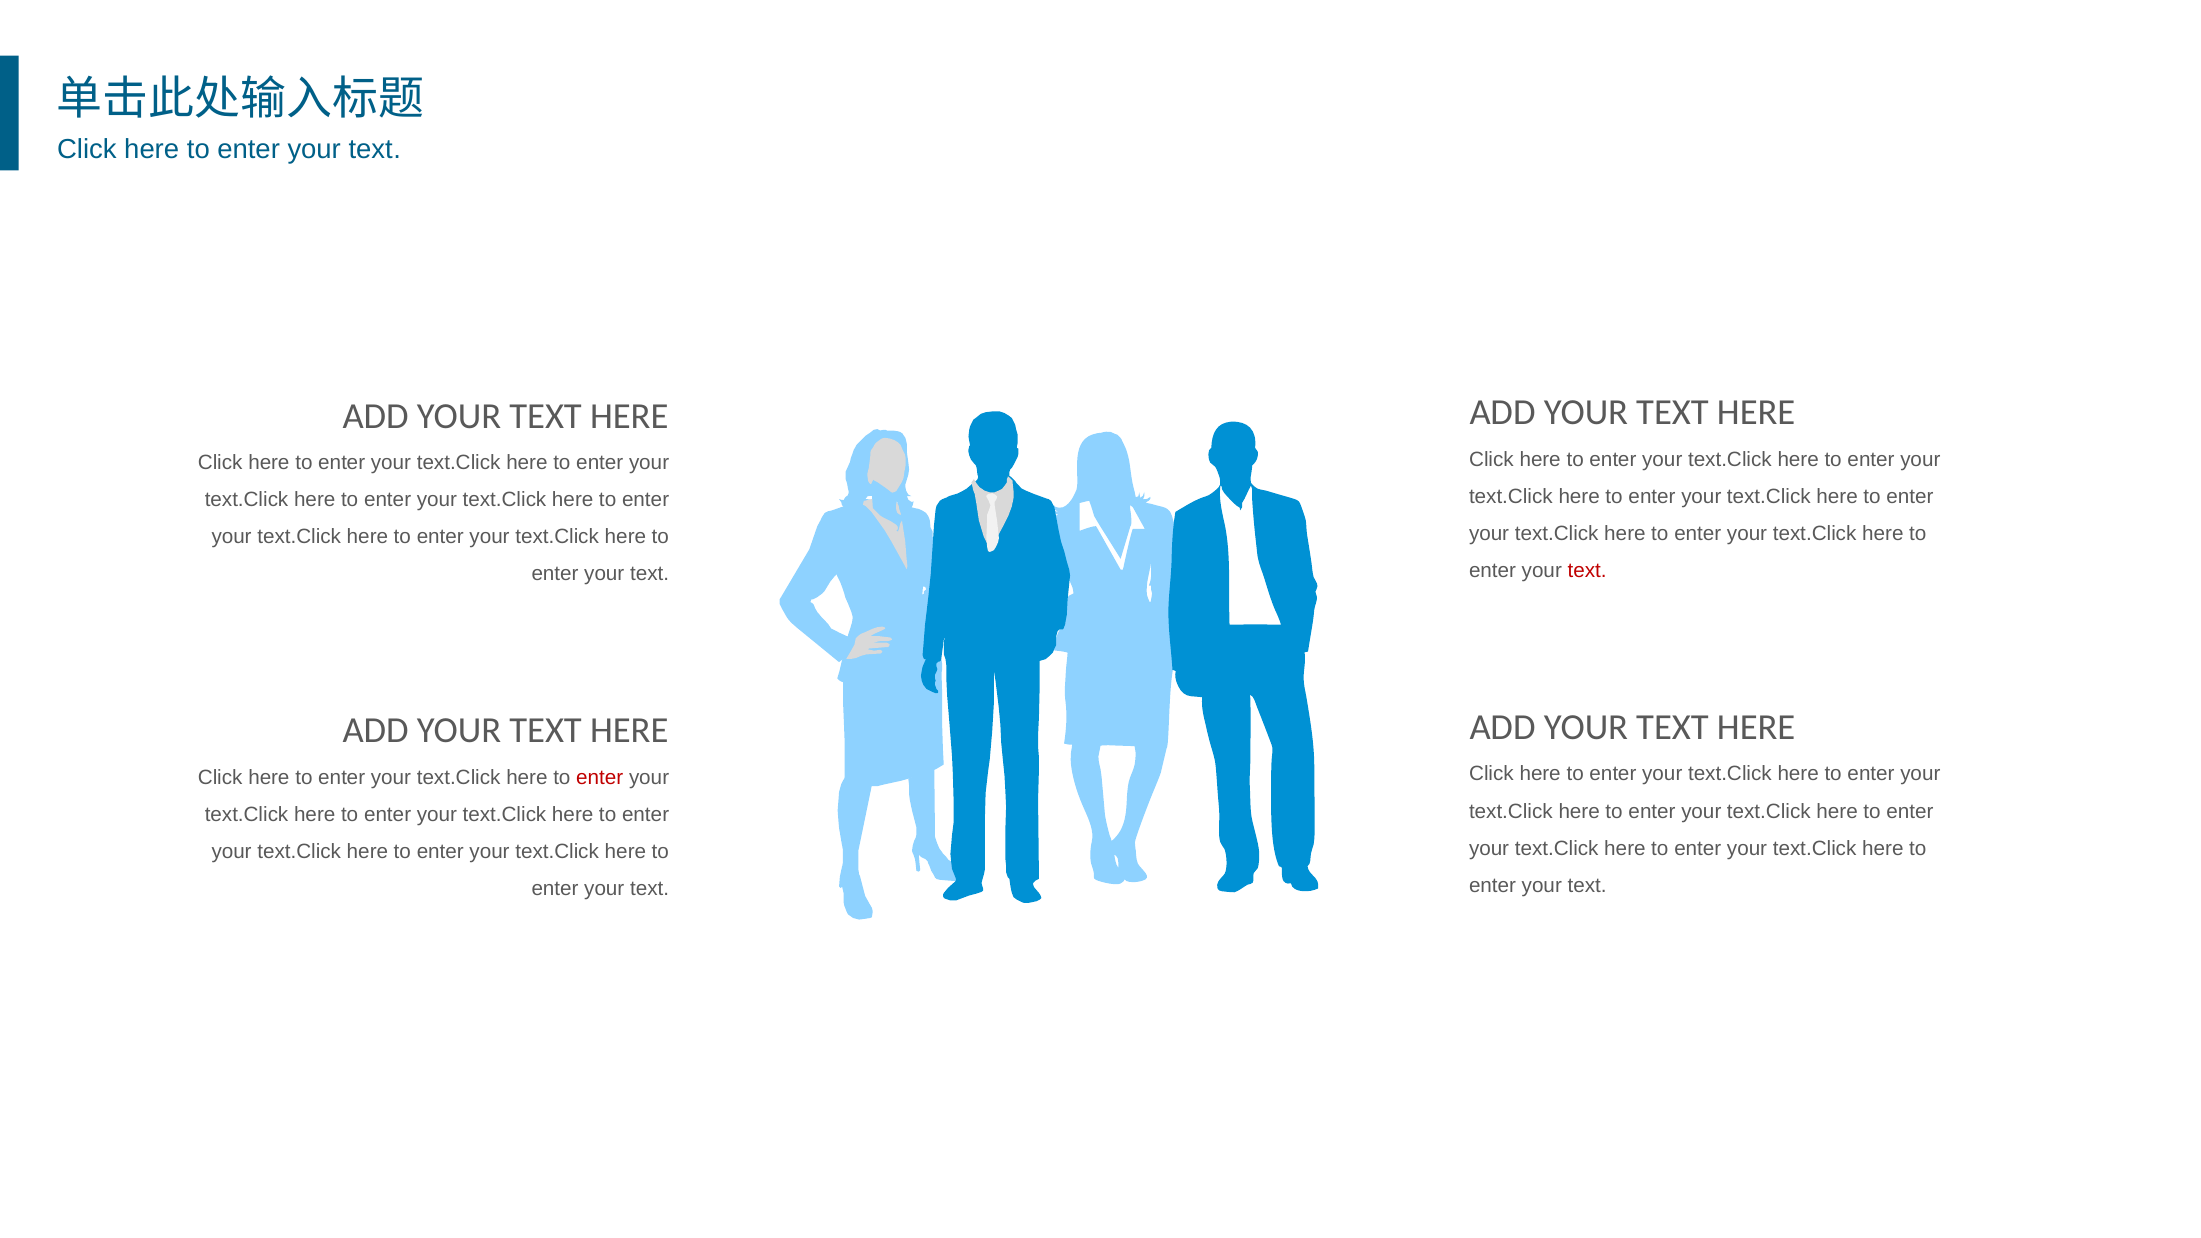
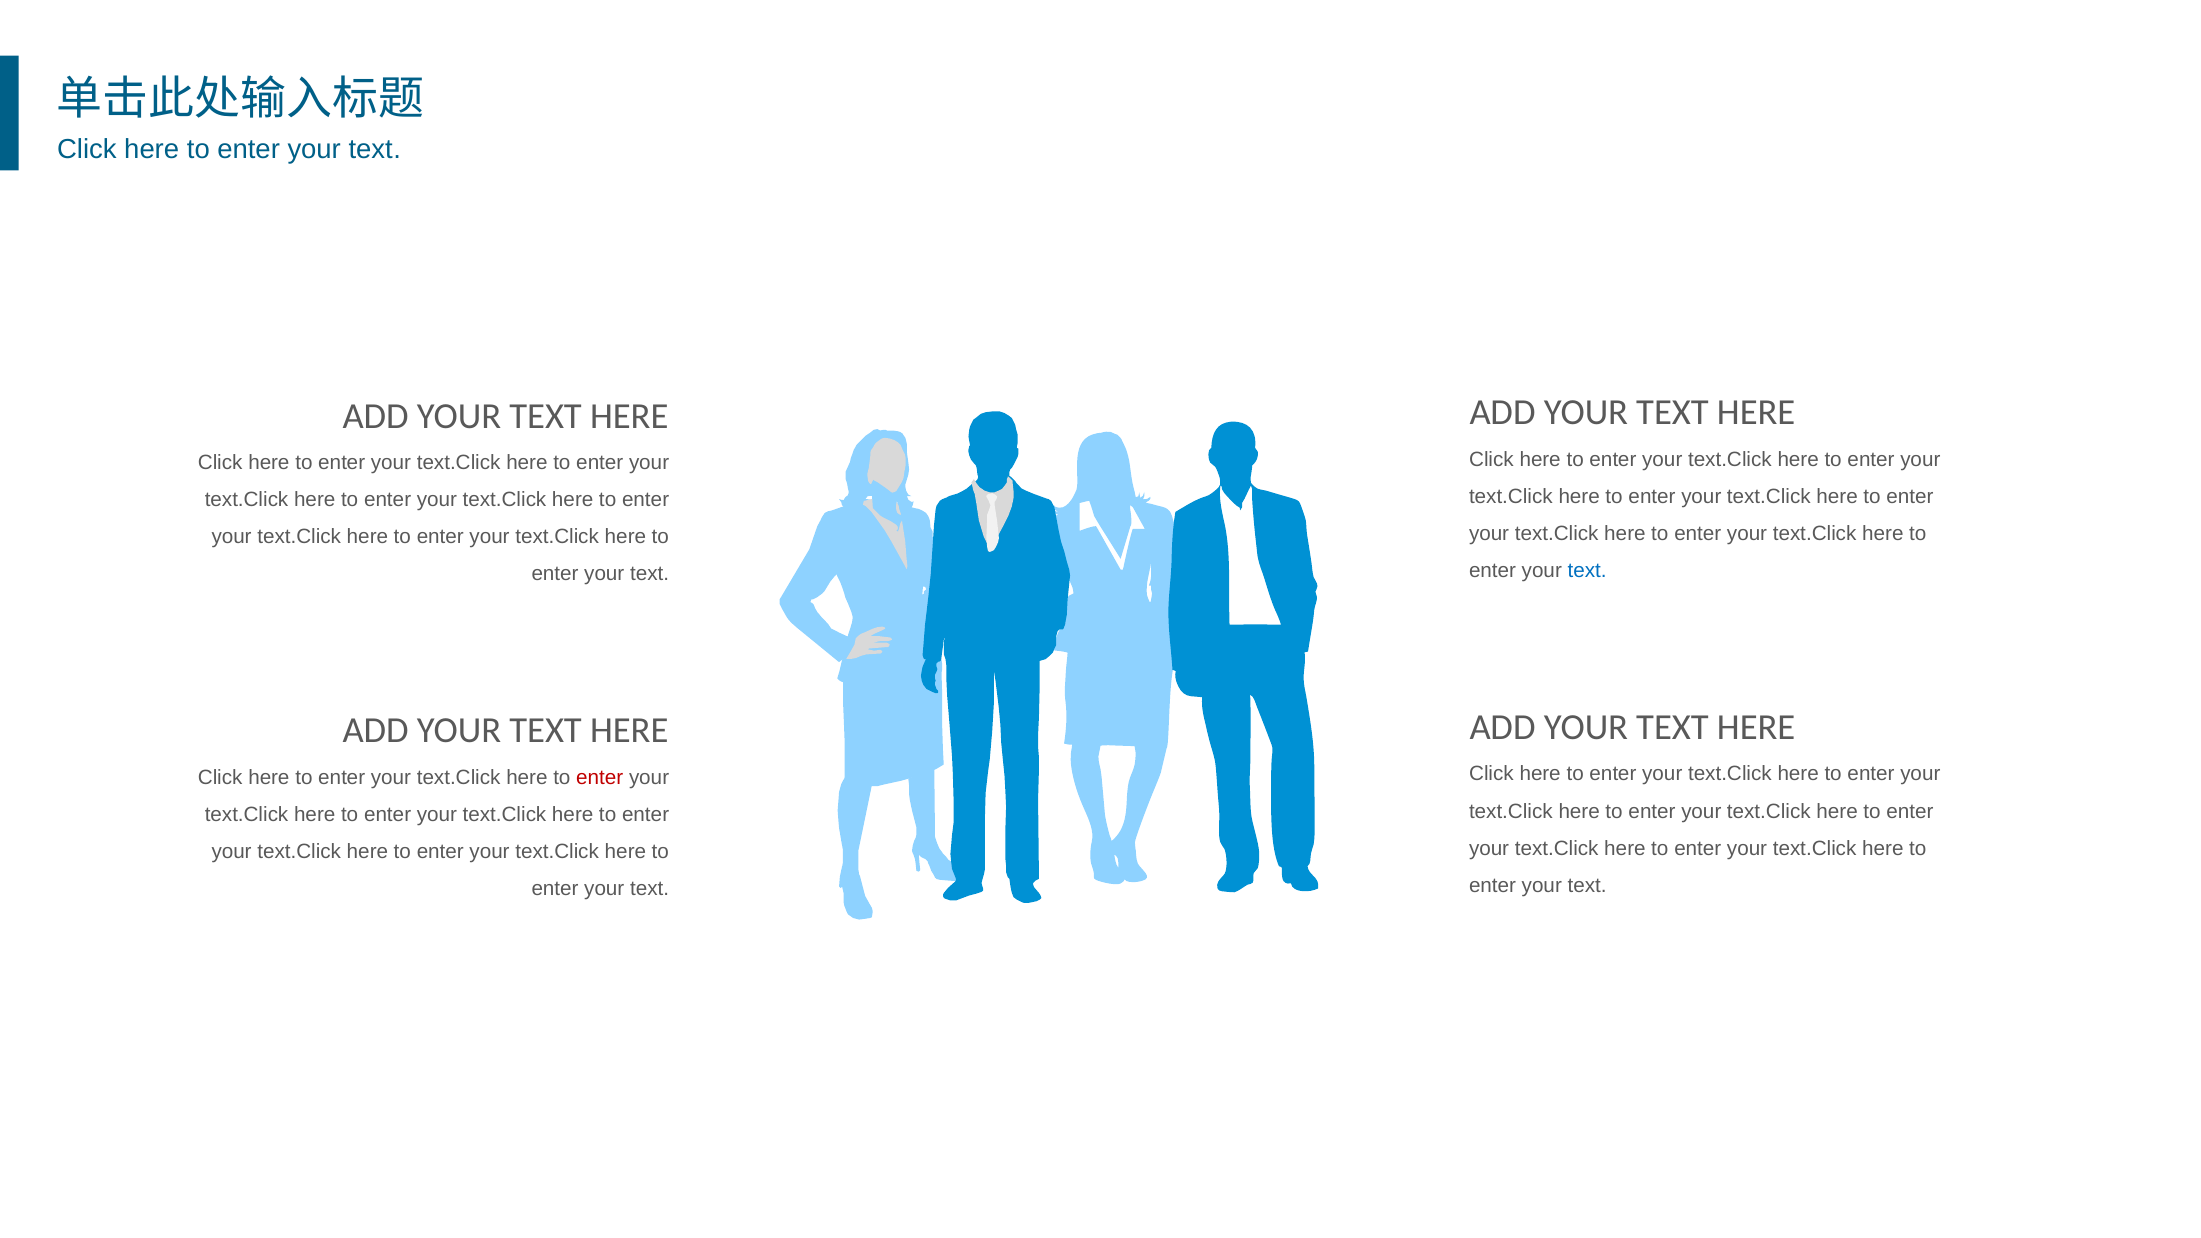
text at (1587, 571) colour: red -> blue
